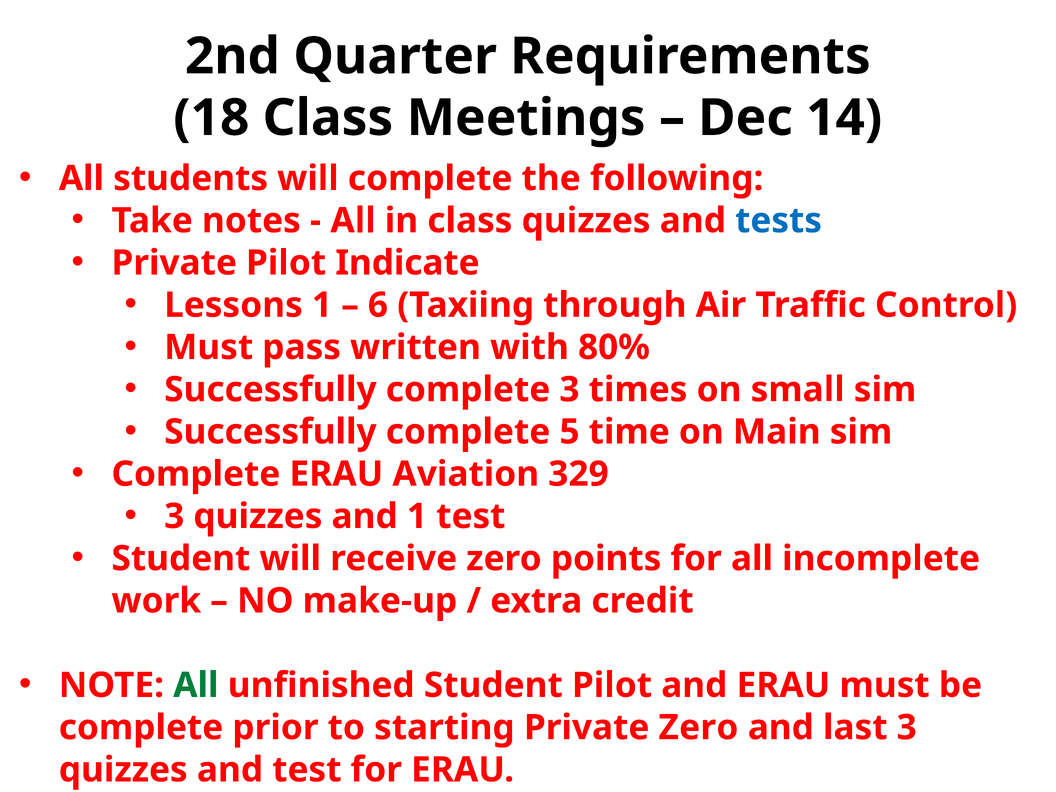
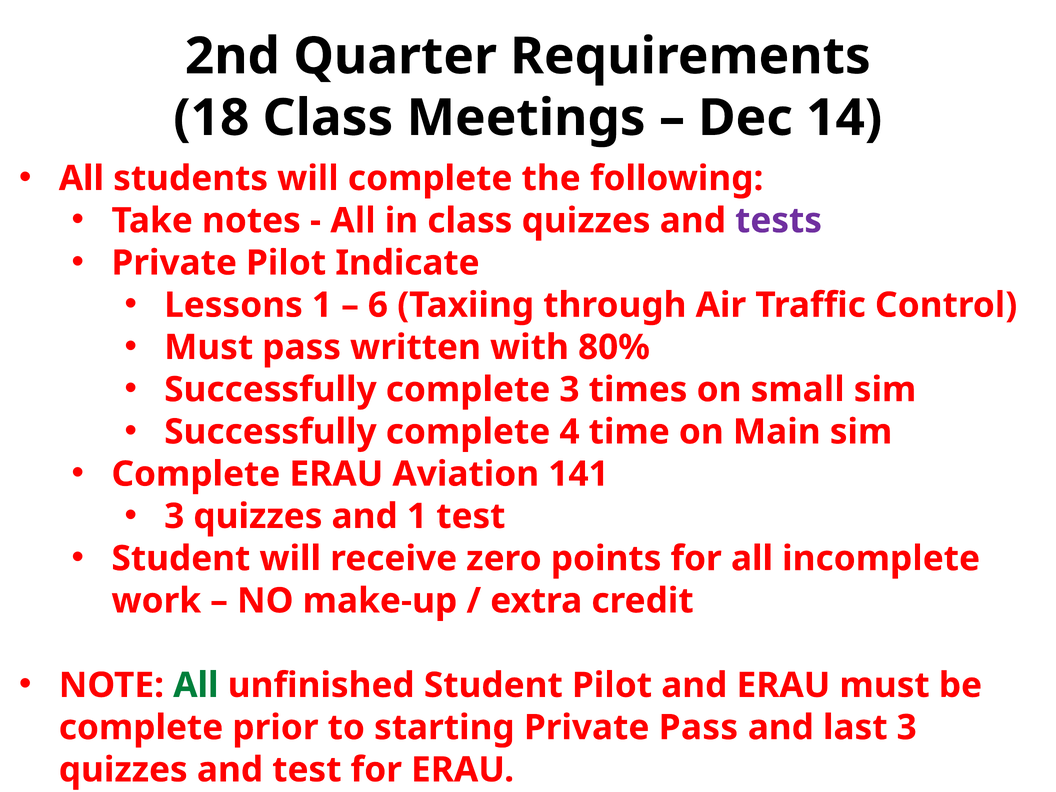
tests colour: blue -> purple
5: 5 -> 4
329: 329 -> 141
Private Zero: Zero -> Pass
